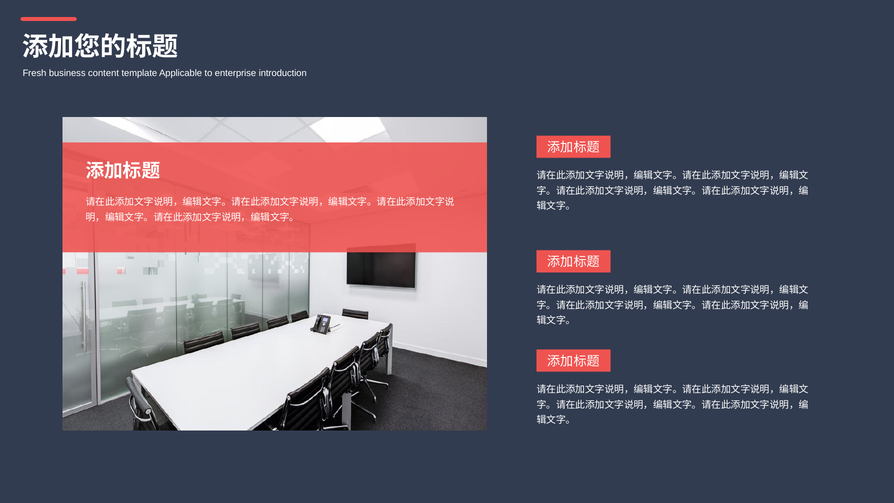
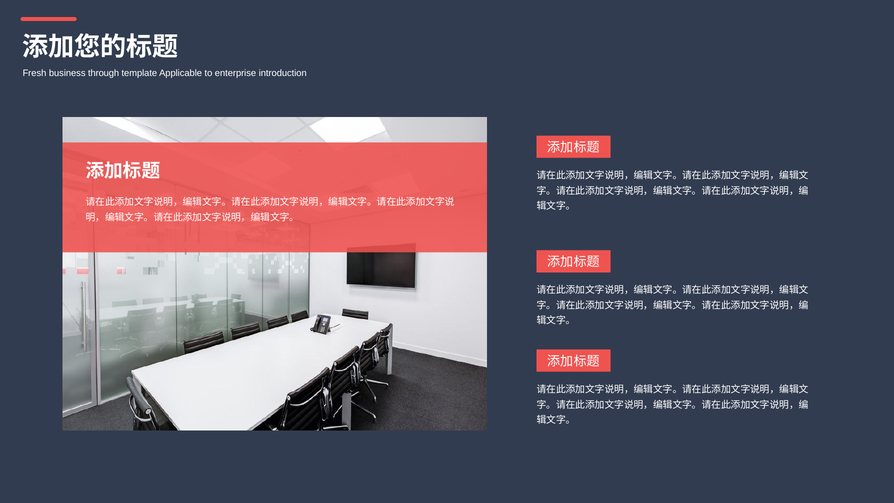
content: content -> through
